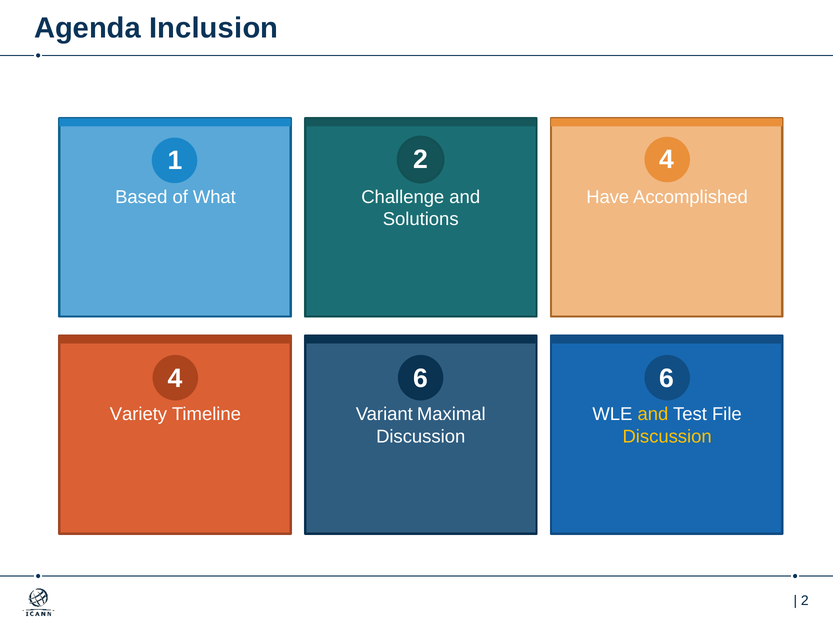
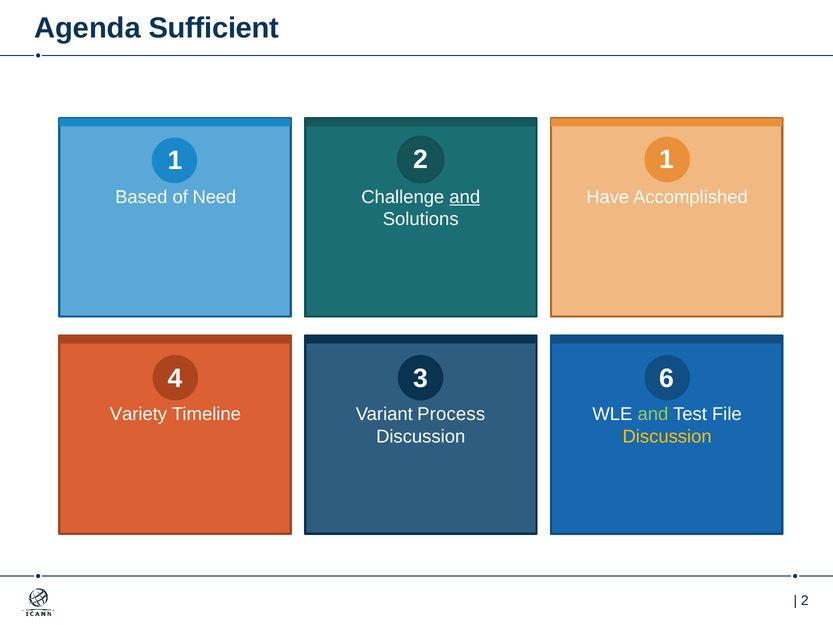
Inclusion: Inclusion -> Sufficient
2 4: 4 -> 1
What: What -> Need
and at (465, 197) underline: none -> present
4 6: 6 -> 3
Maximal: Maximal -> Process
and at (653, 414) colour: yellow -> light green
